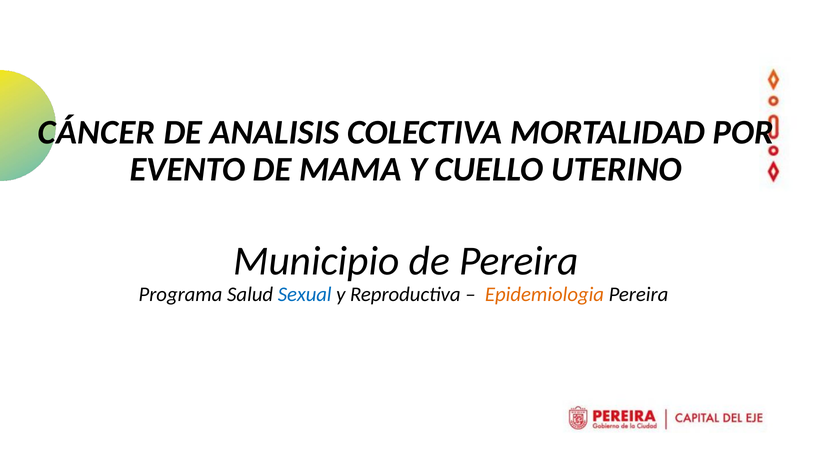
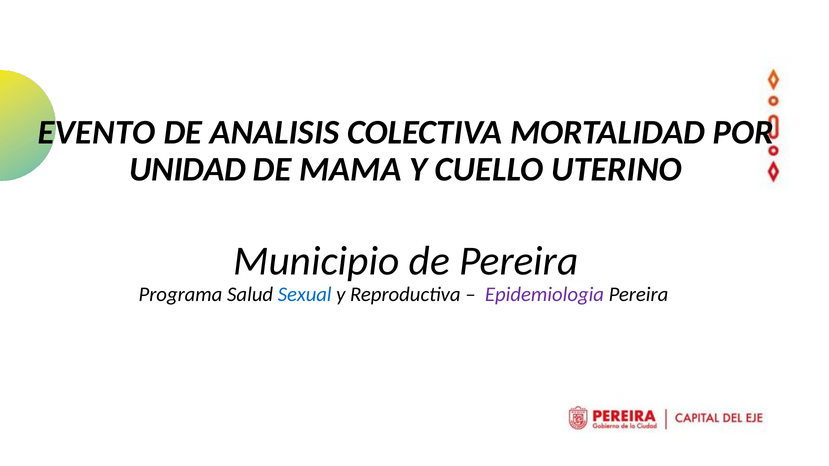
CÁNCER: CÁNCER -> EVENTO
EVENTO: EVENTO -> UNIDAD
Epidemiologia colour: orange -> purple
